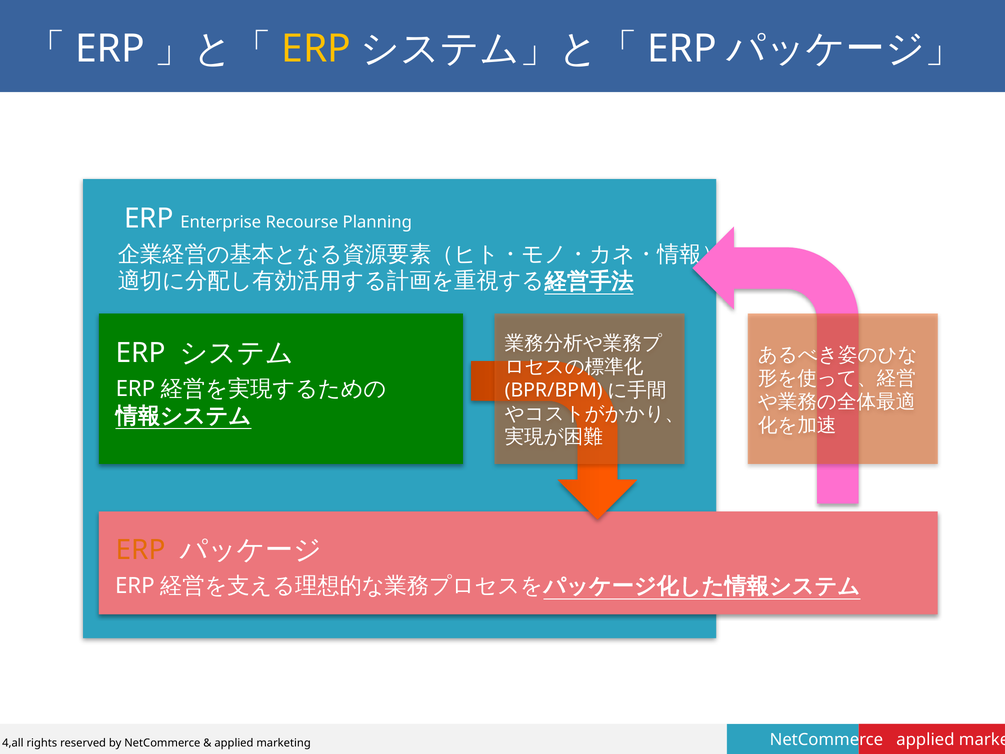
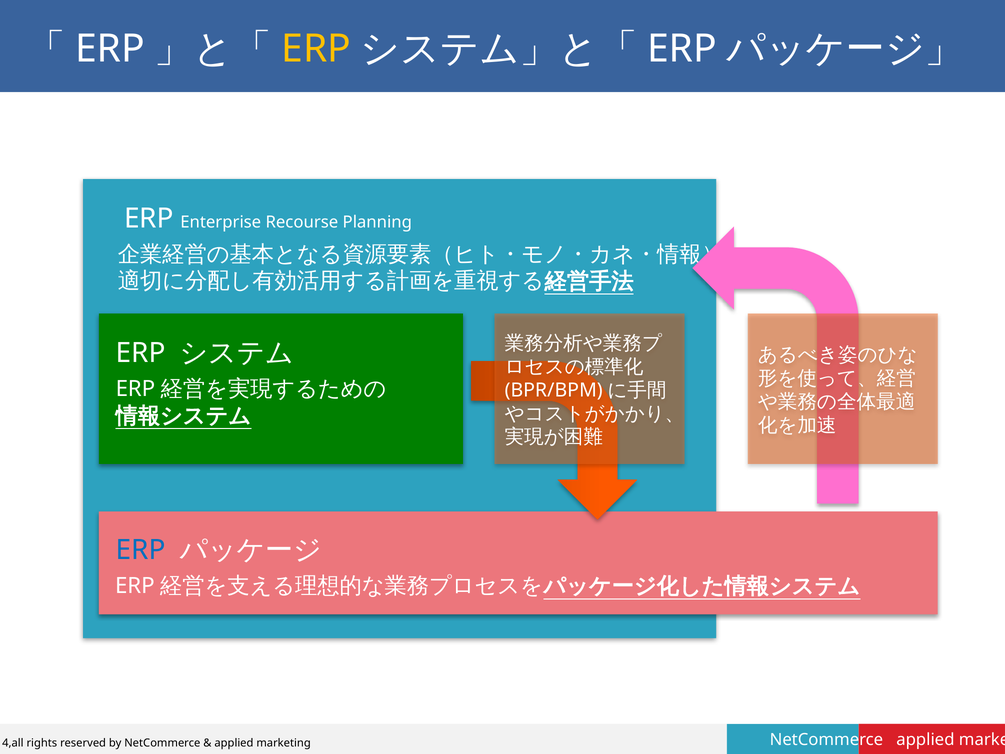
ERP at (141, 550) colour: orange -> blue
